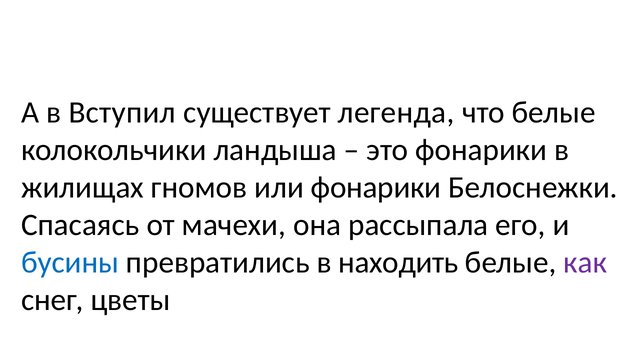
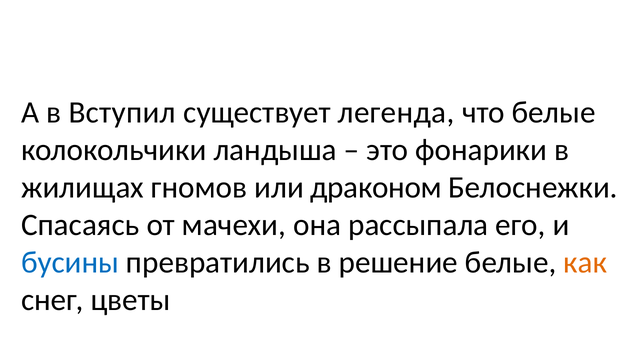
или фонарики: фонарики -> драконом
находить: находить -> решение
как colour: purple -> orange
